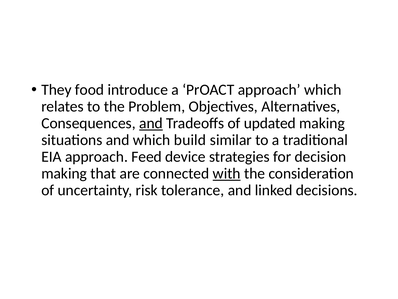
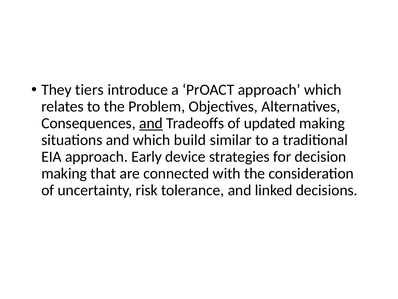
food: food -> tiers
Feed: Feed -> Early
with underline: present -> none
